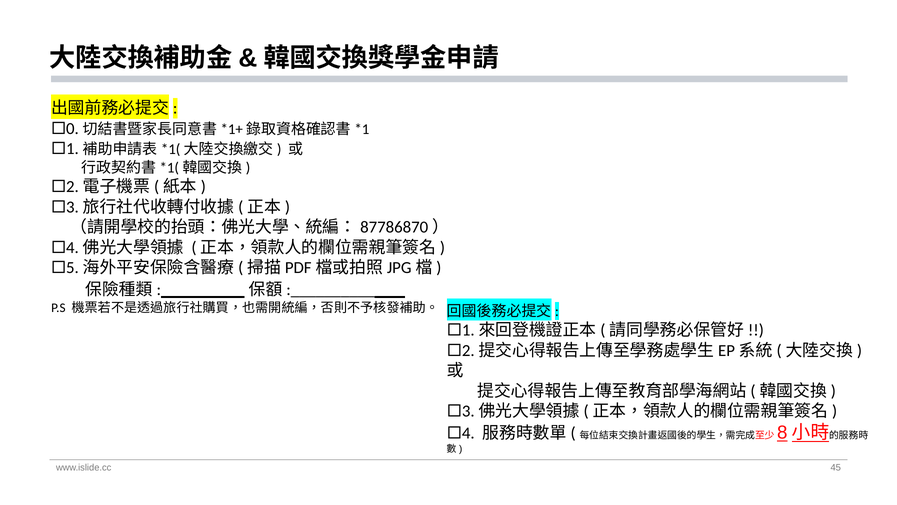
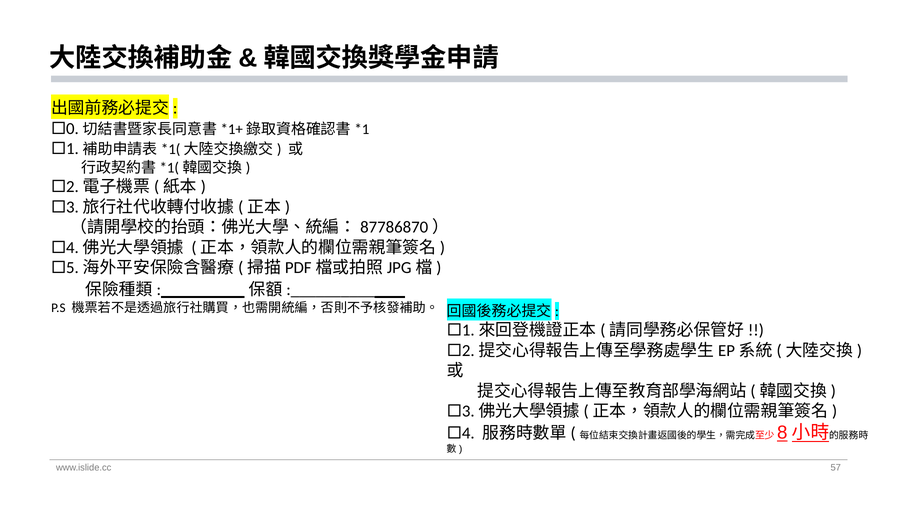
45: 45 -> 57
